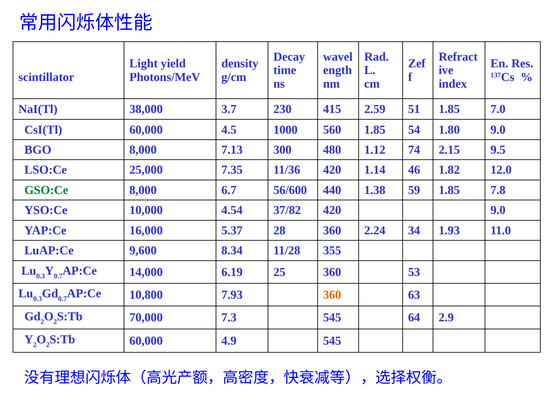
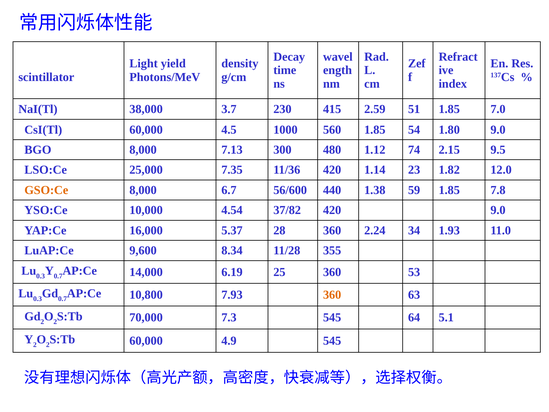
46: 46 -> 23
GSO:Ce colour: green -> orange
2.9: 2.9 -> 5.1
